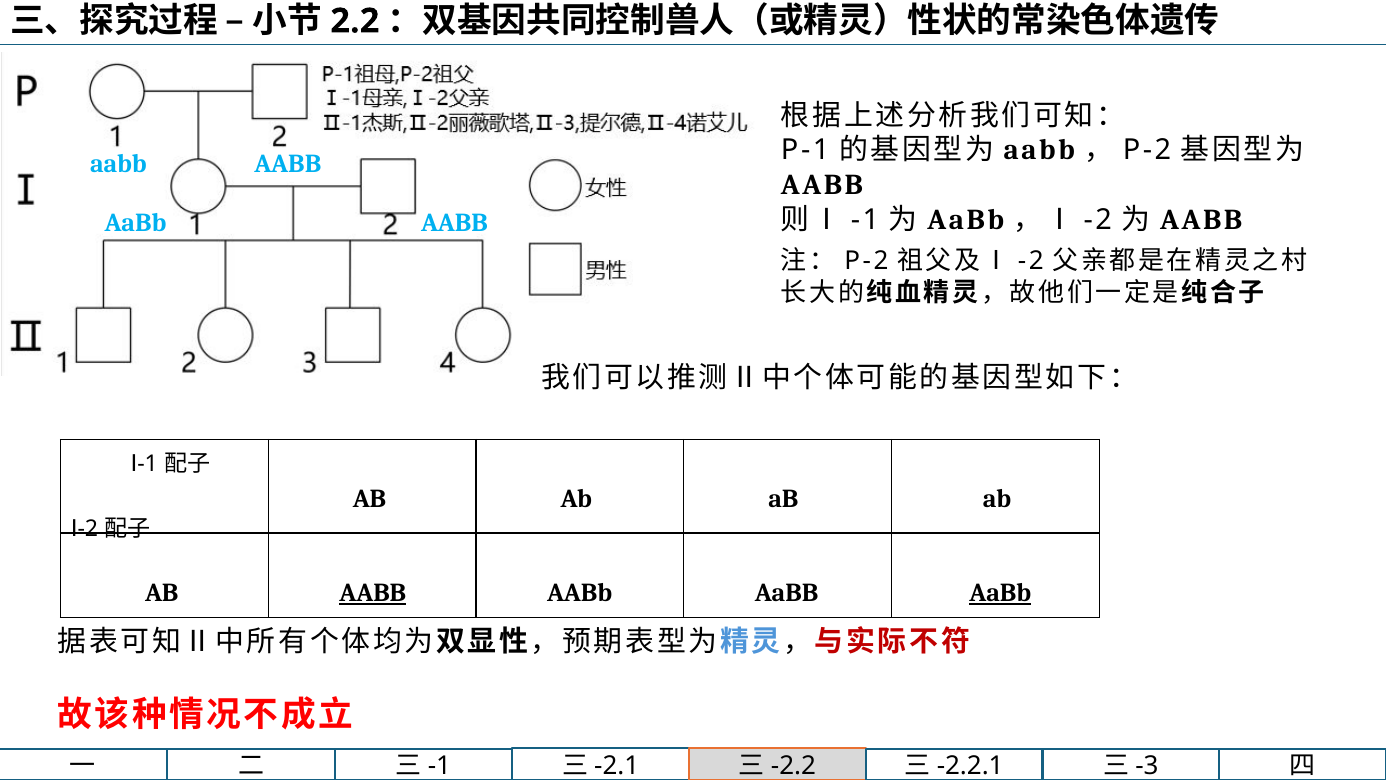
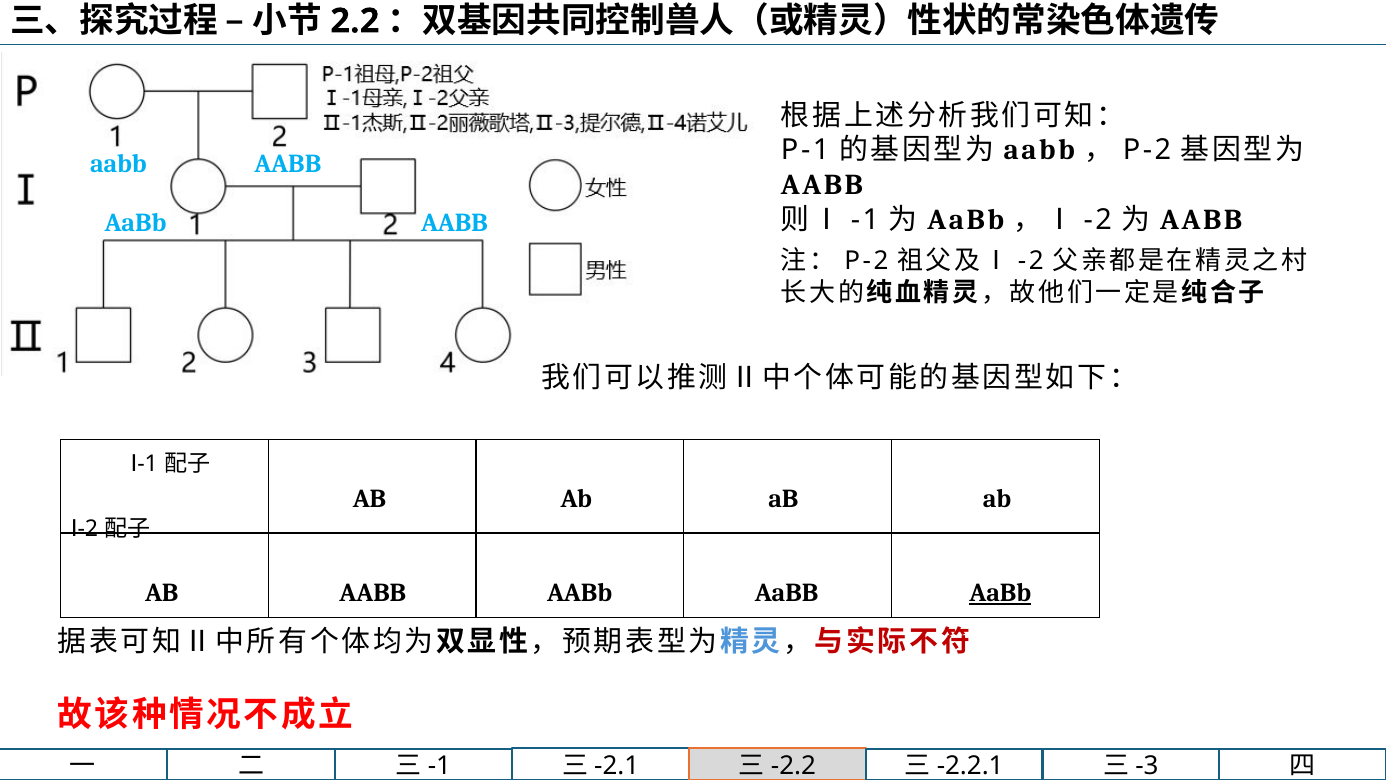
AABB at (373, 592) underline: present -> none
